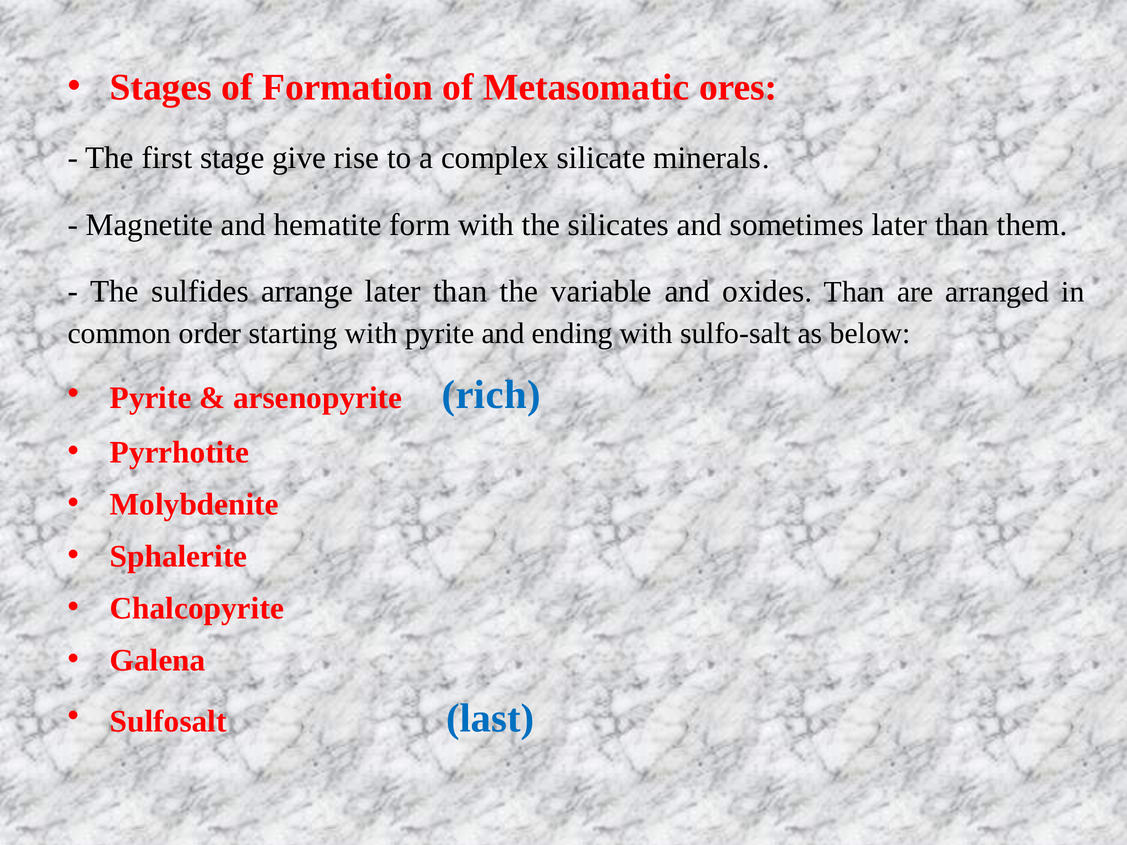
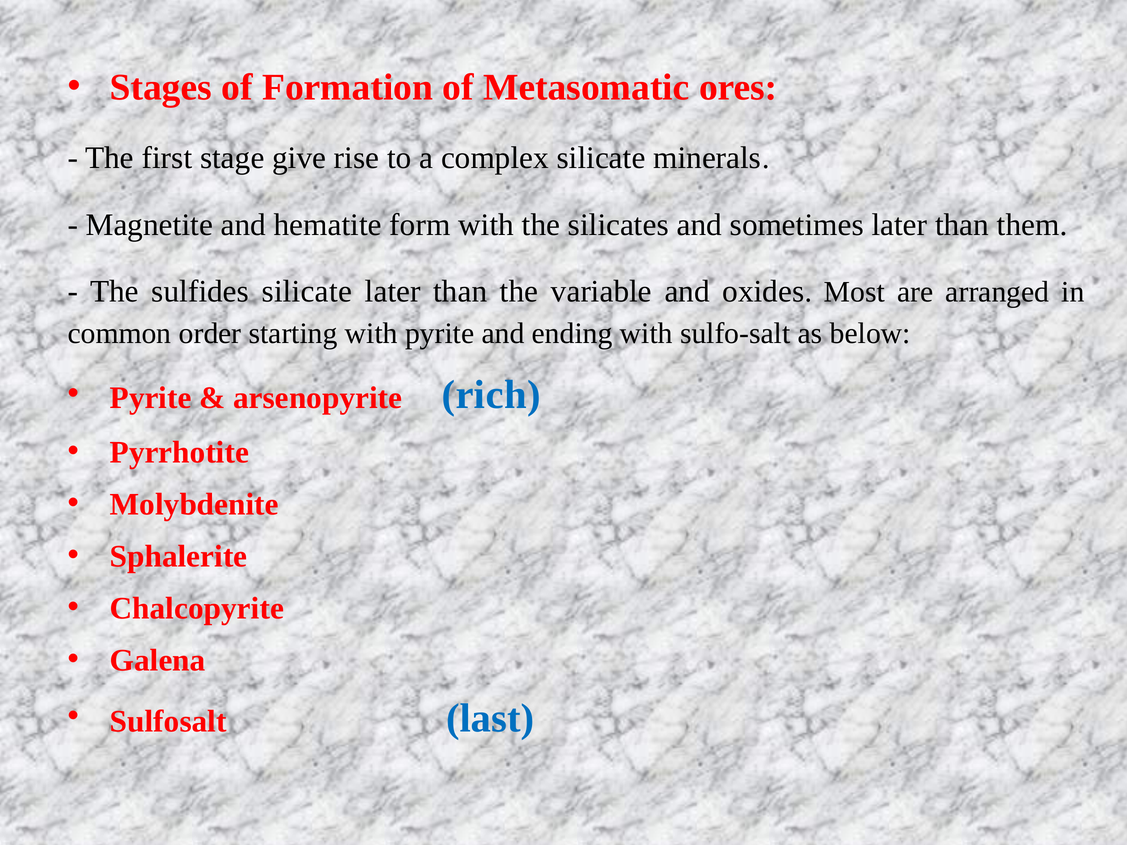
sulfides arrange: arrange -> silicate
oxides Than: Than -> Most
